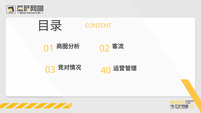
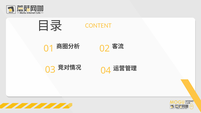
40: 40 -> 04
